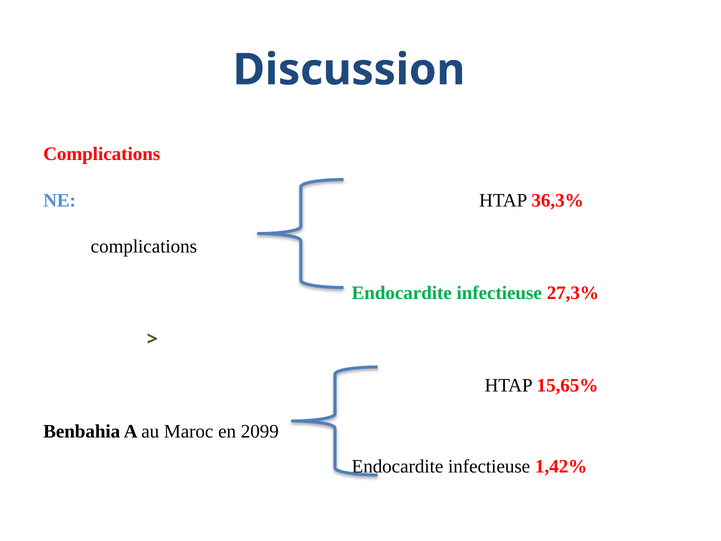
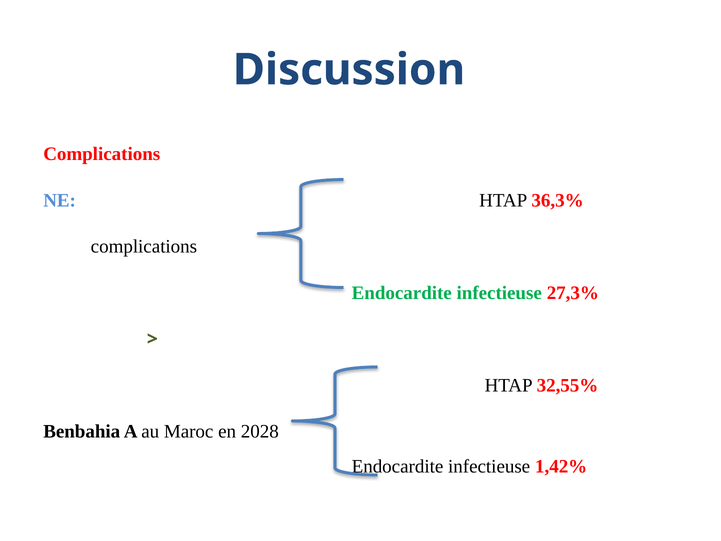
15,65%: 15,65% -> 32,55%
2099: 2099 -> 2028
